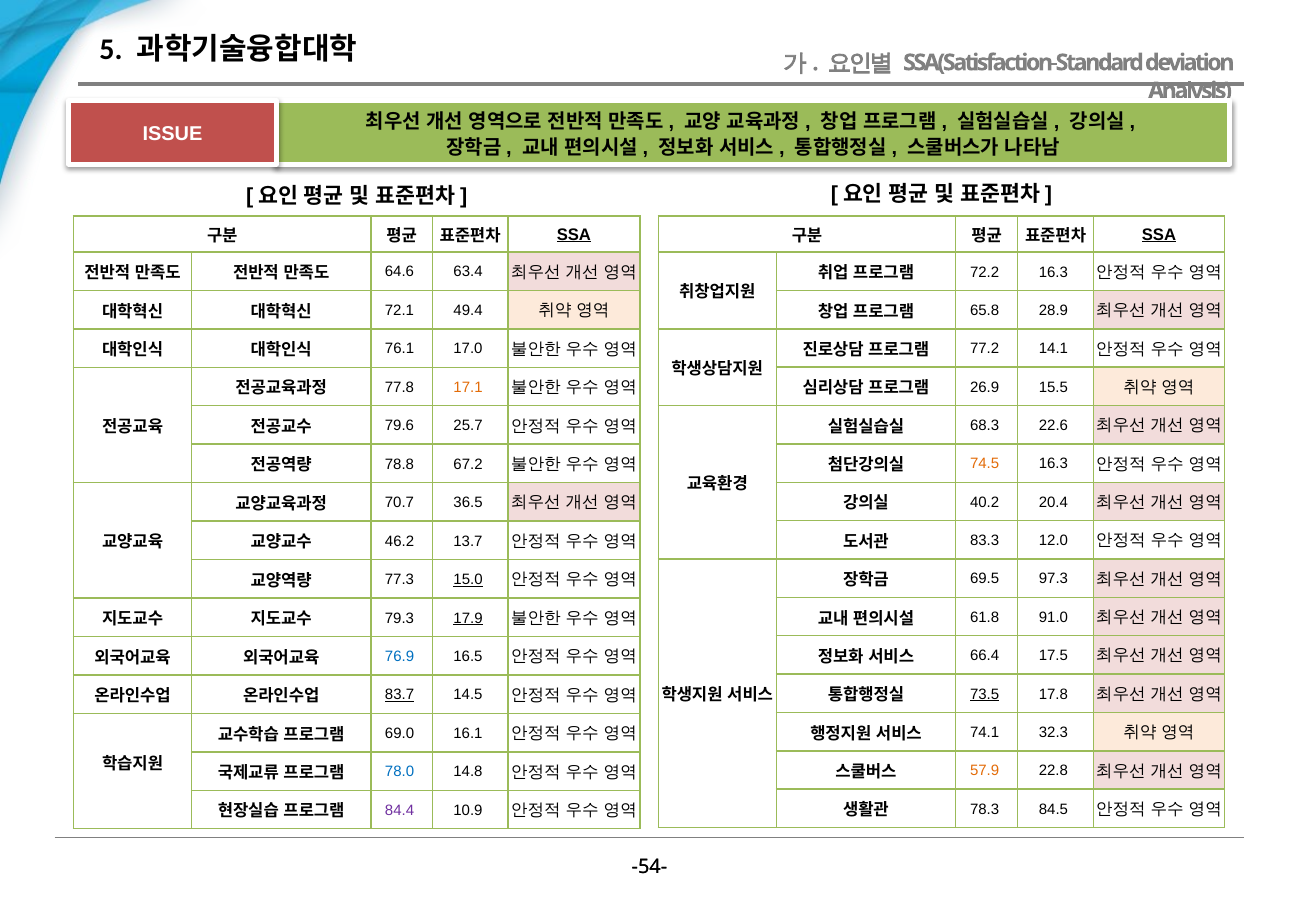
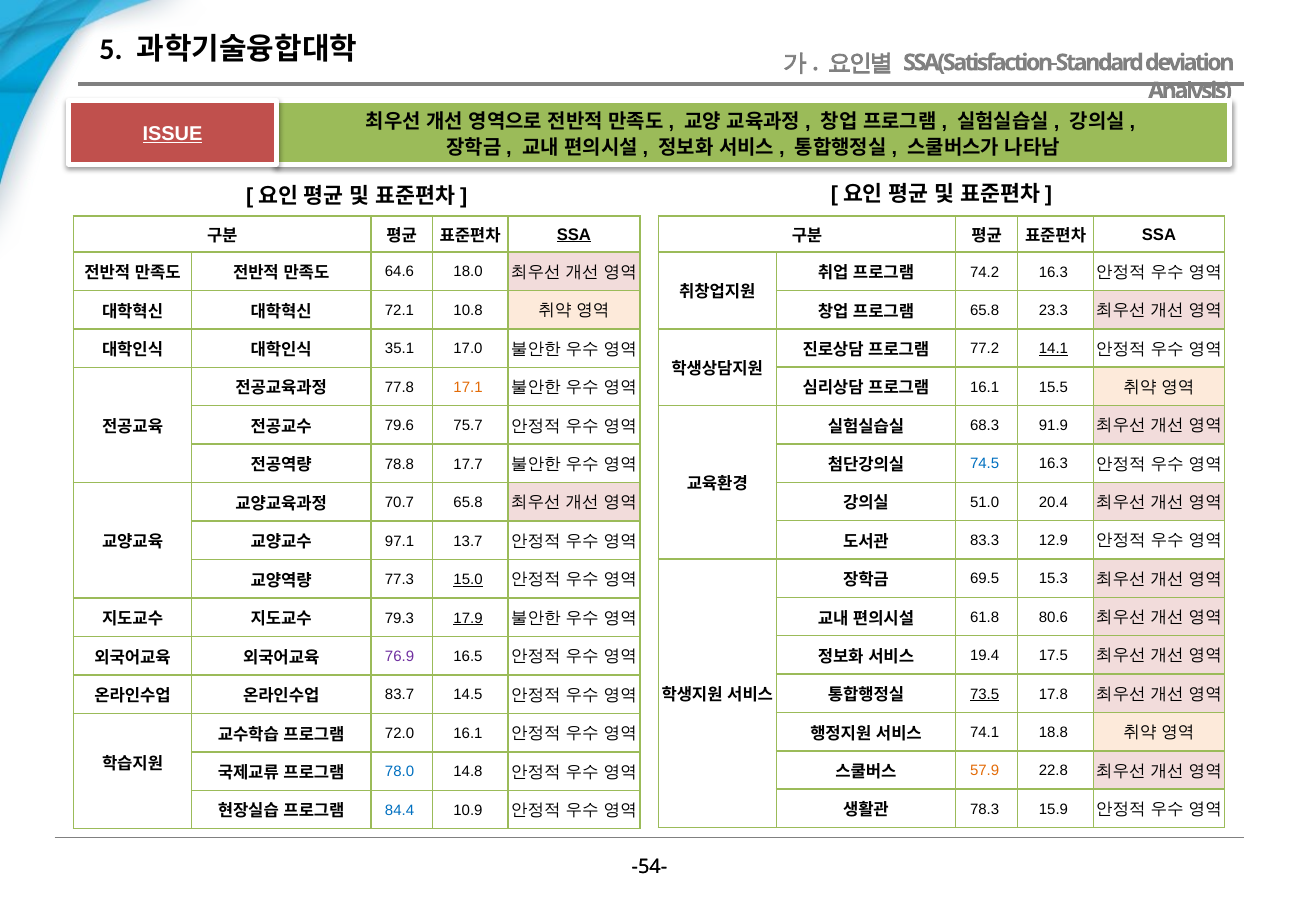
ISSUE underline: none -> present
SSA at (1159, 234) underline: present -> none
63.4: 63.4 -> 18.0
72.2: 72.2 -> 74.2
49.4: 49.4 -> 10.8
28.9: 28.9 -> 23.3
76.1: 76.1 -> 35.1
14.1 underline: none -> present
26.9 at (985, 387): 26.9 -> 16.1
22.6: 22.6 -> 91.9
25.7: 25.7 -> 75.7
74.5 colour: orange -> blue
67.2: 67.2 -> 17.7
40.2: 40.2 -> 51.0
70.7 36.5: 36.5 -> 65.8
12.0: 12.0 -> 12.9
46.2: 46.2 -> 97.1
97.3: 97.3 -> 15.3
91.0: 91.0 -> 80.6
66.4: 66.4 -> 19.4
76.9 colour: blue -> purple
83.7 underline: present -> none
32.3: 32.3 -> 18.8
69.0: 69.0 -> 72.0
84.5: 84.5 -> 15.9
84.4 colour: purple -> blue
